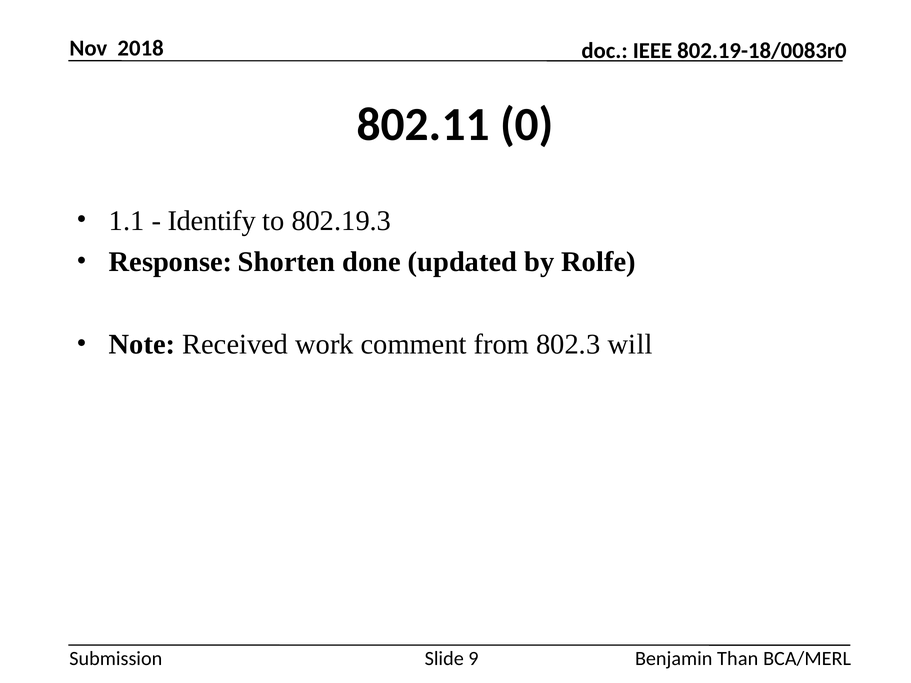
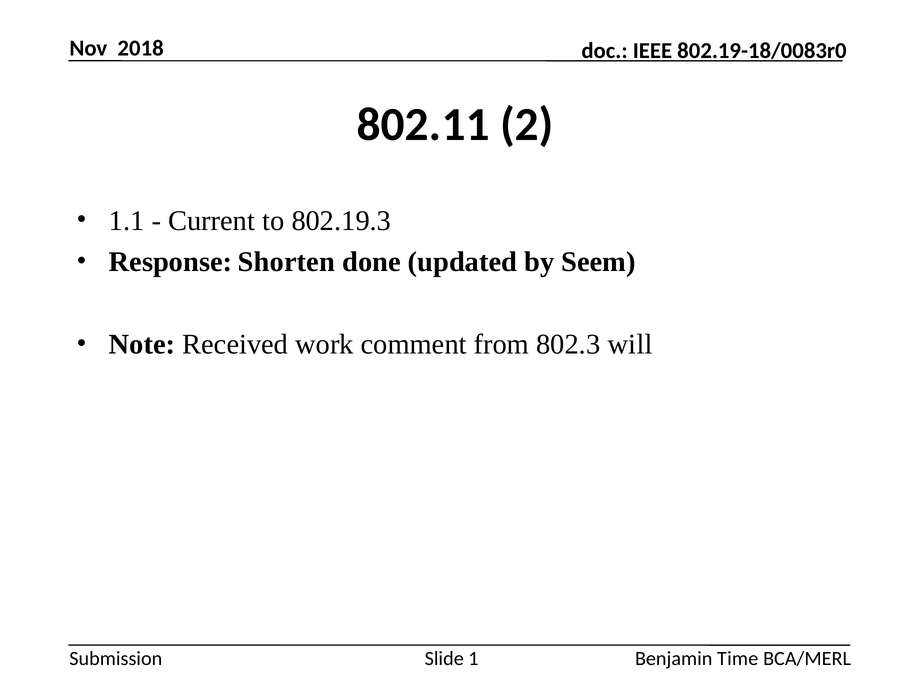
0: 0 -> 2
Identify: Identify -> Current
Rolfe: Rolfe -> Seem
9: 9 -> 1
Than: Than -> Time
